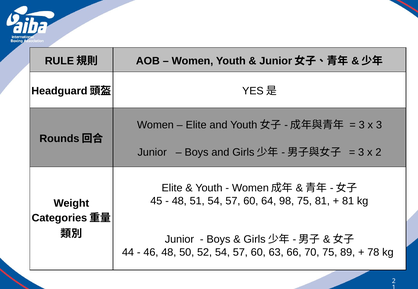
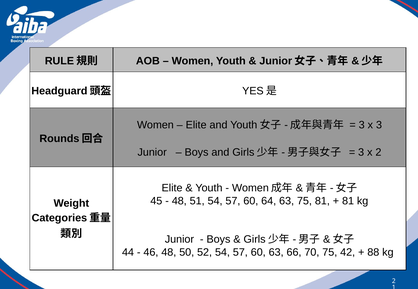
64 98: 98 -> 63
89: 89 -> 42
78: 78 -> 88
